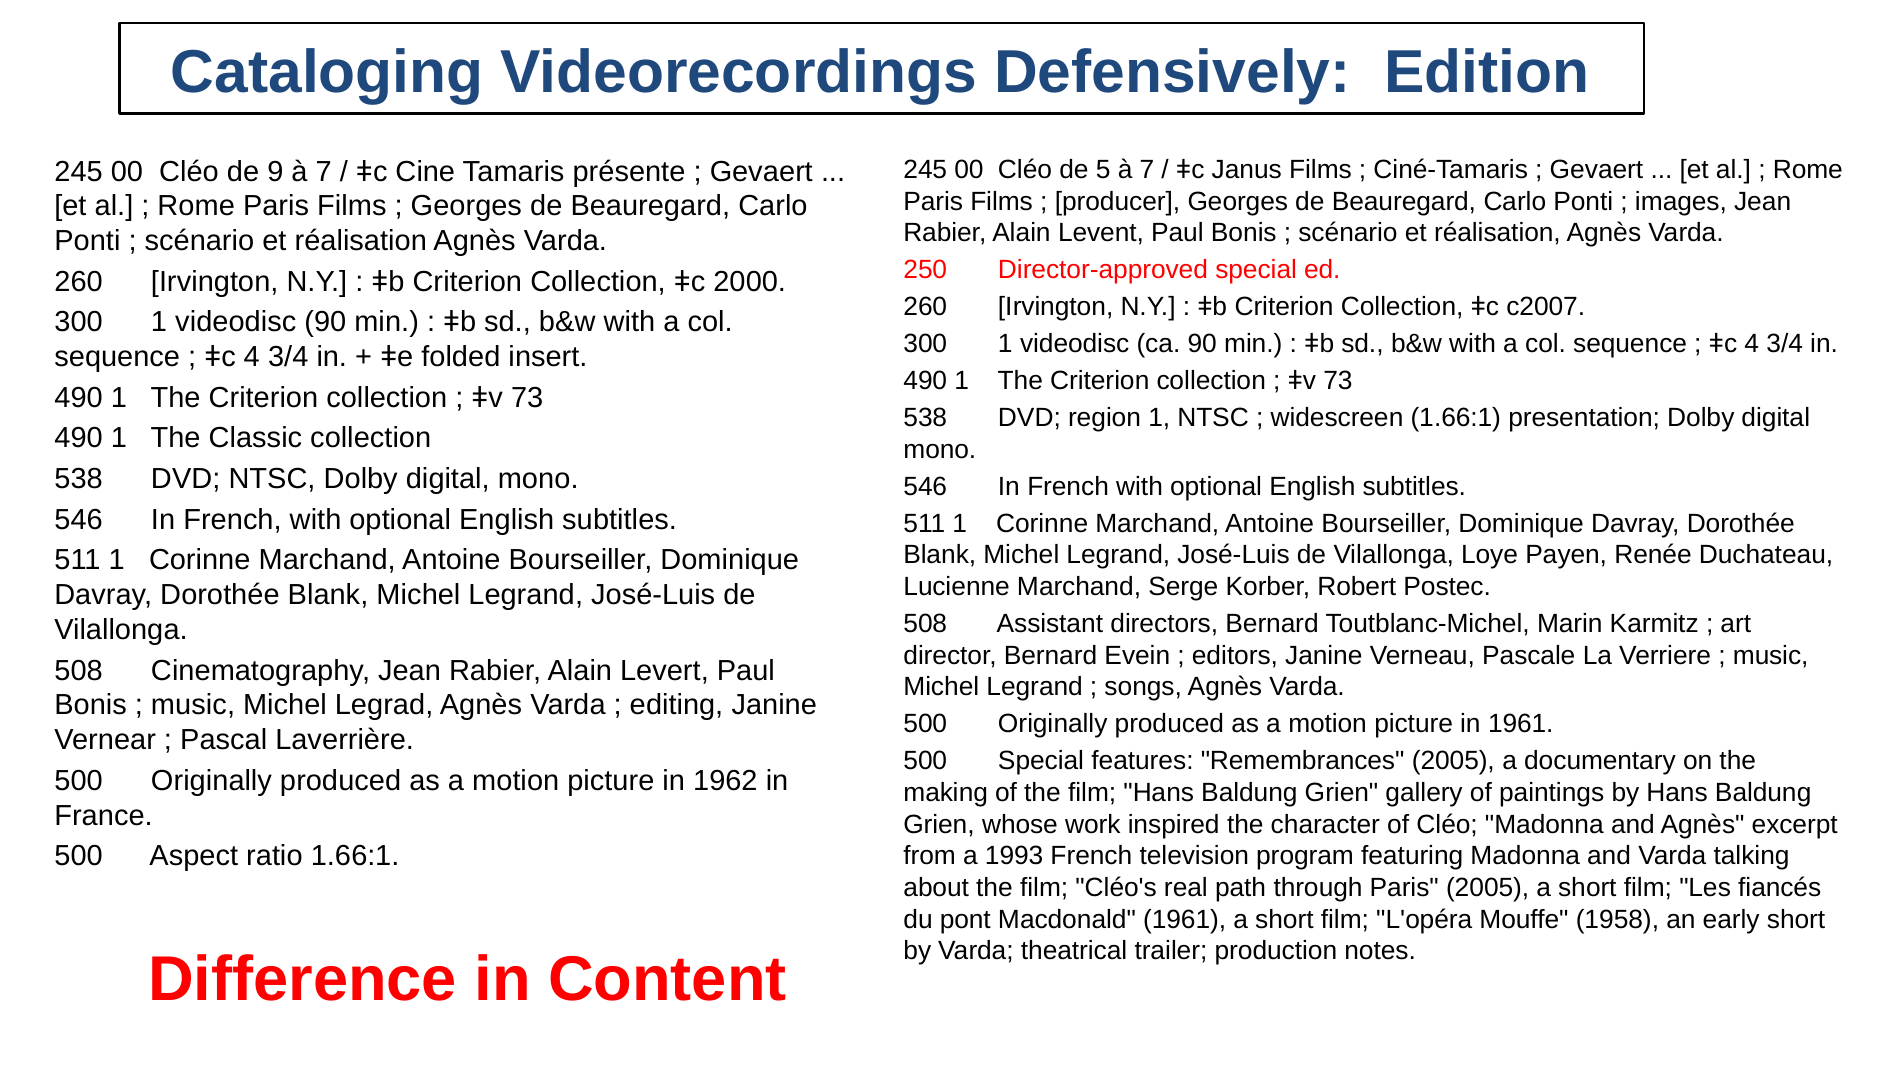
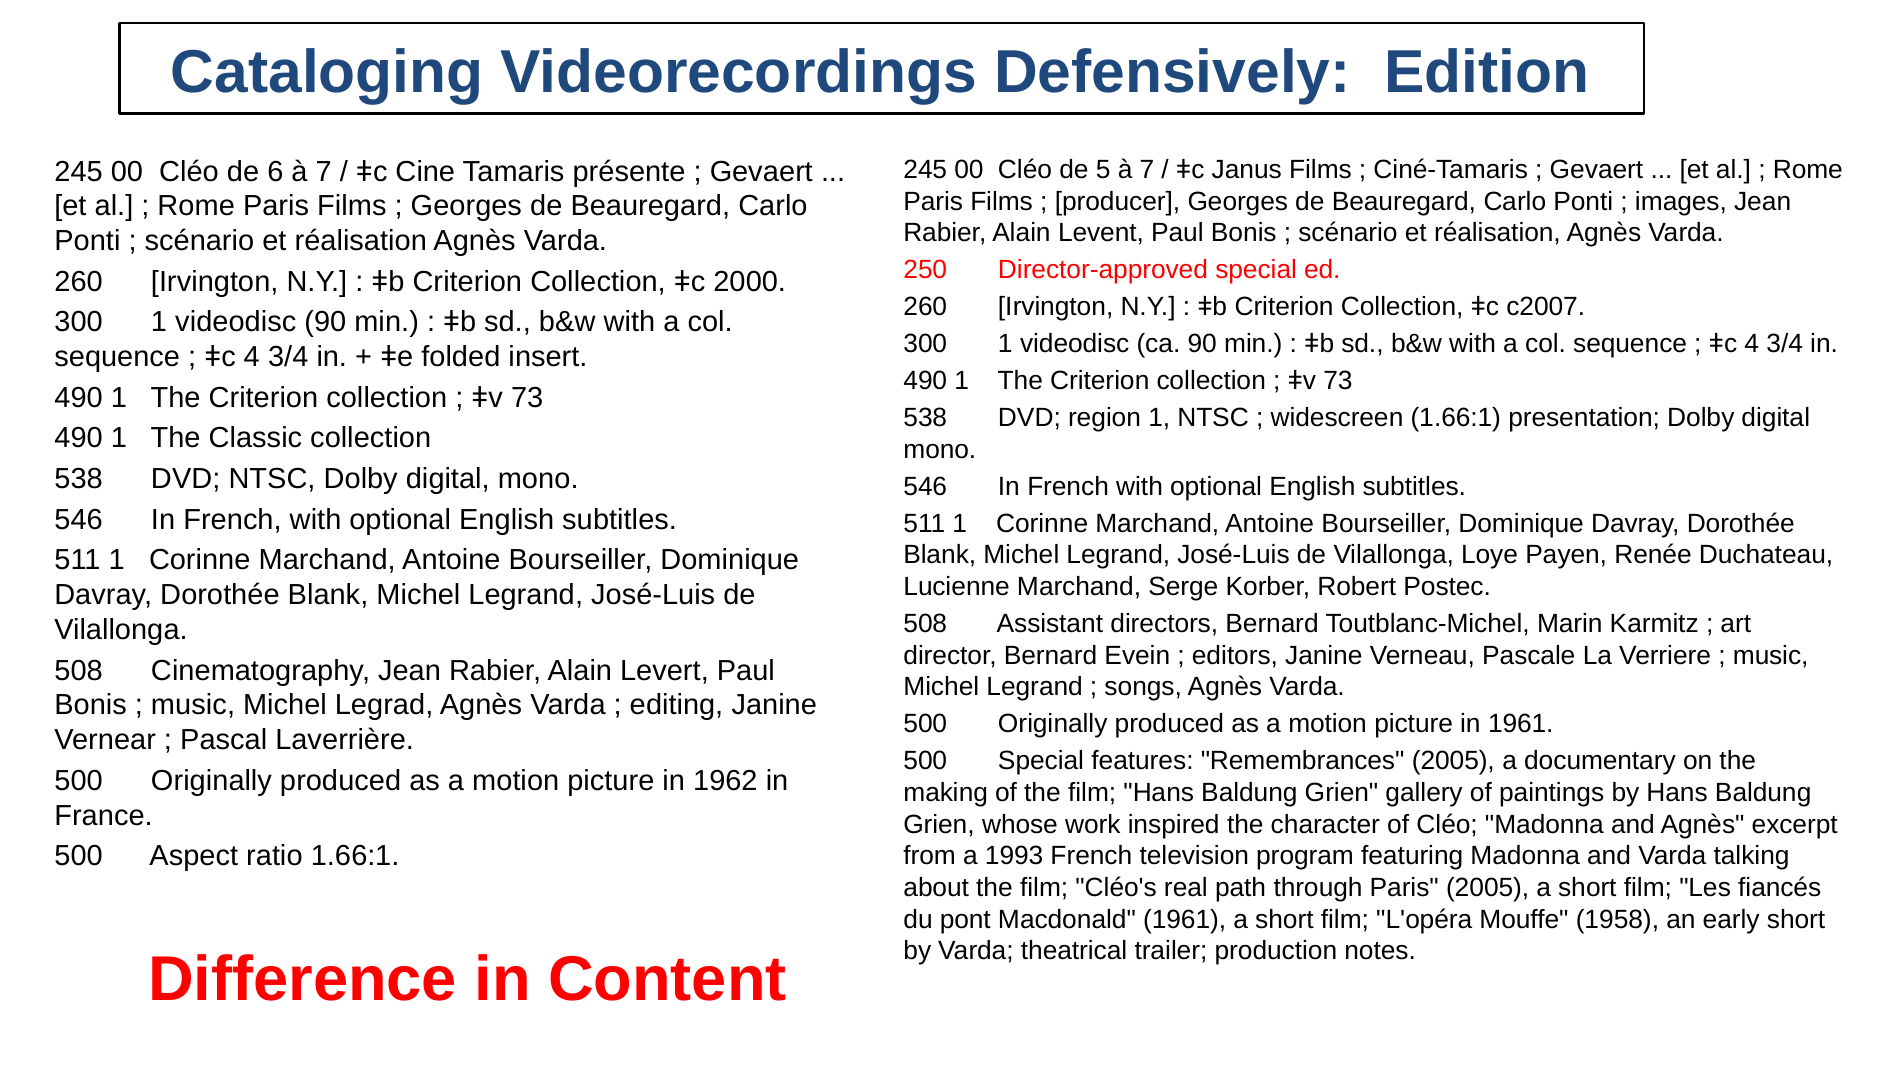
9: 9 -> 6
